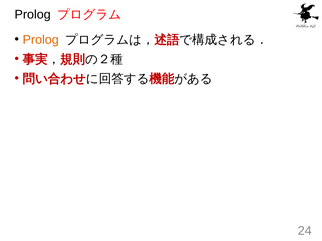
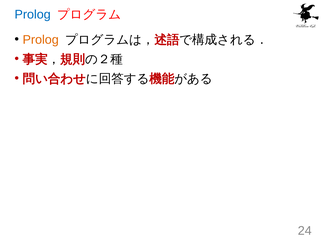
Prolog at (33, 14) colour: black -> blue
